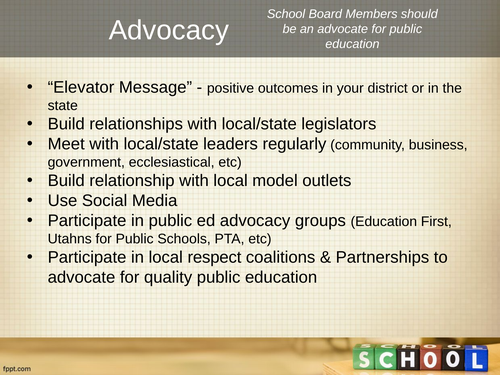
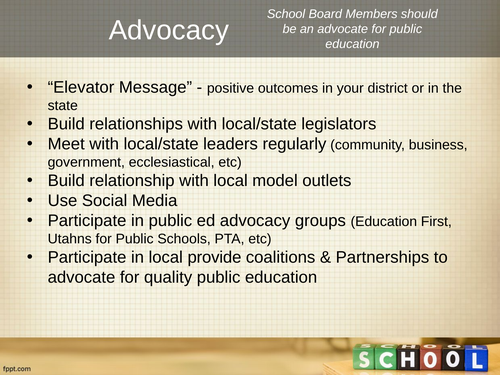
respect: respect -> provide
